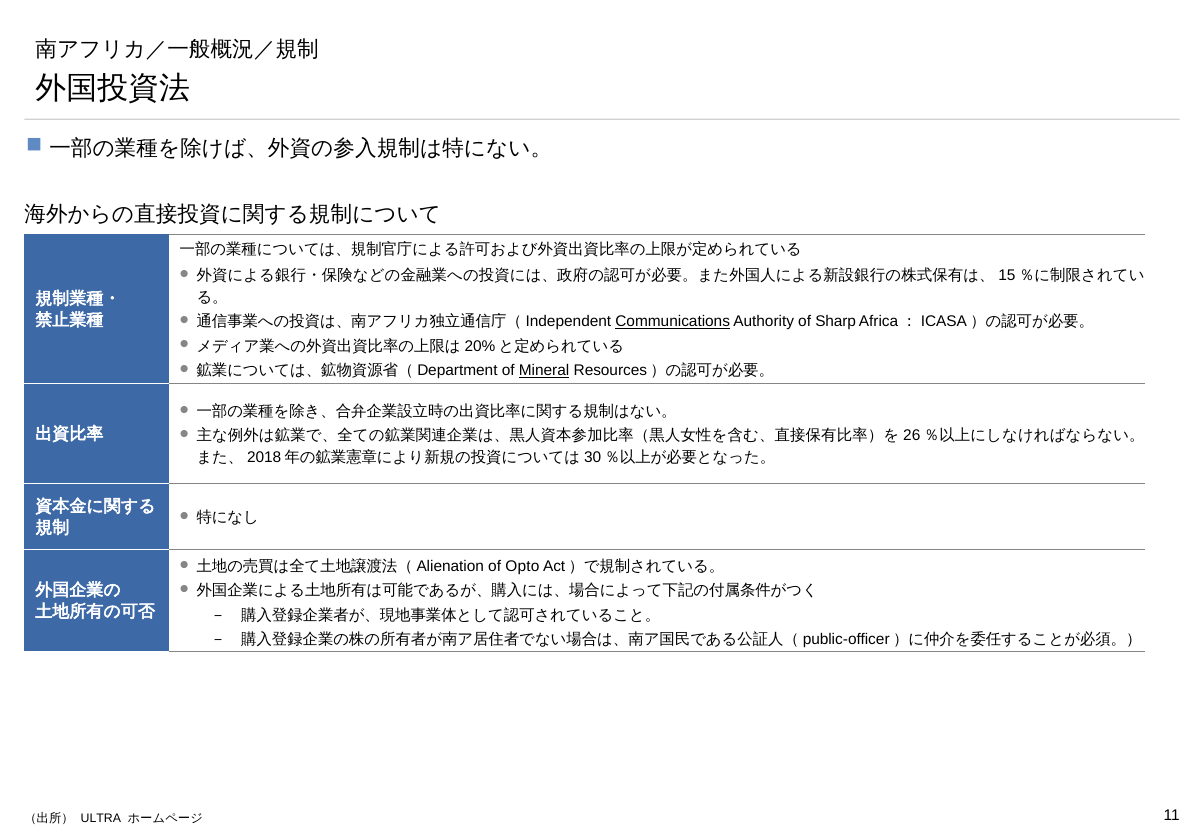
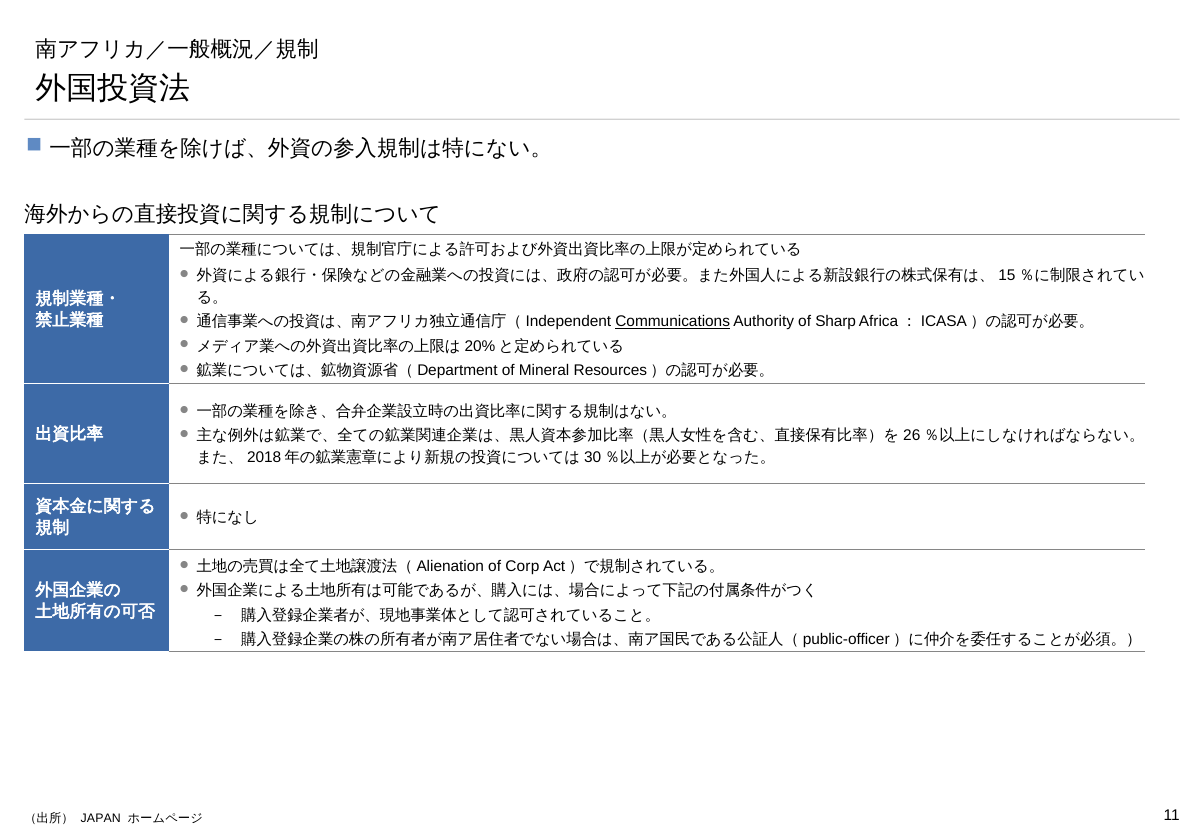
Mineral underline: present -> none
Opto: Opto -> Corp
ULTRA: ULTRA -> JAPAN
